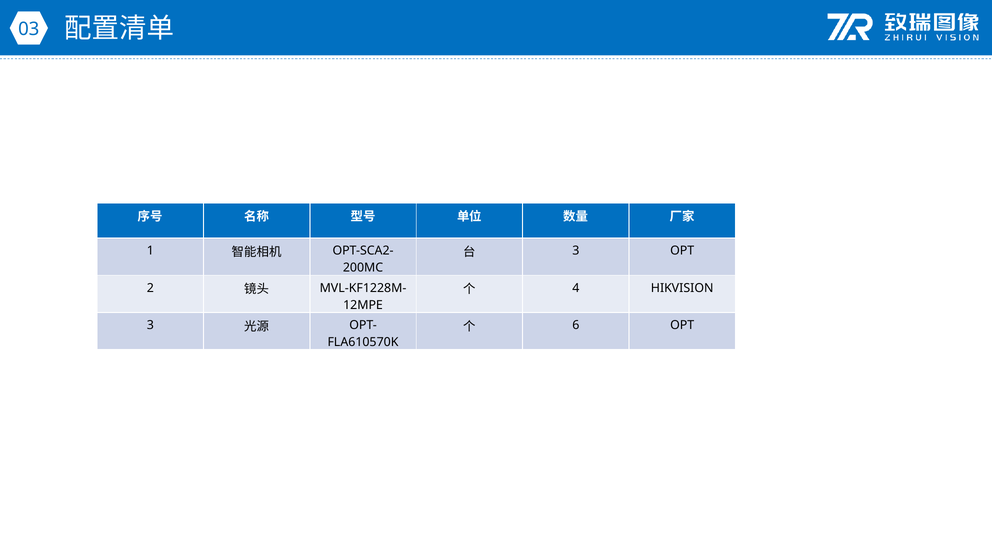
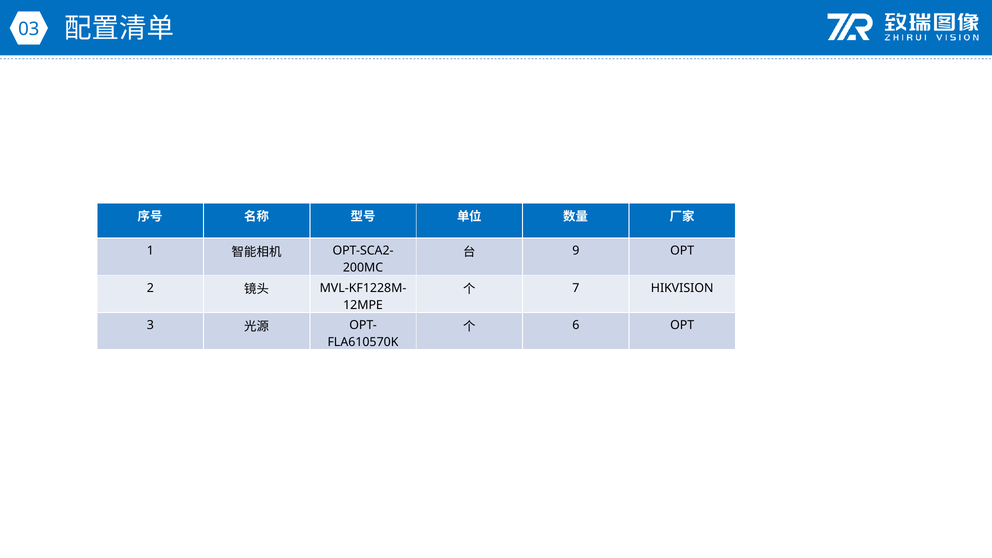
3 at (576, 251): 3 -> 9
4: 4 -> 7
